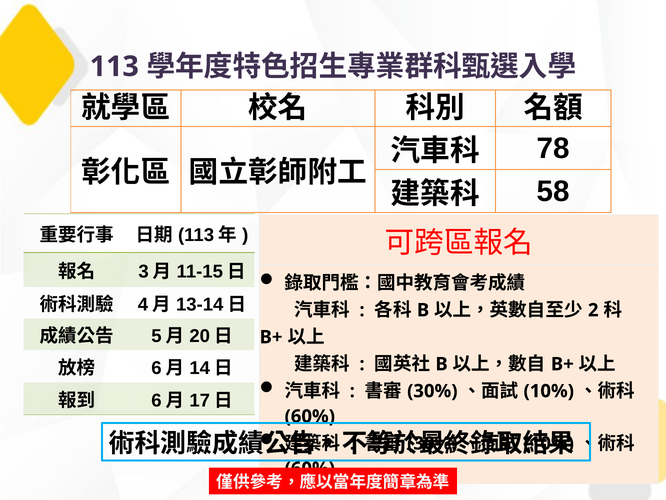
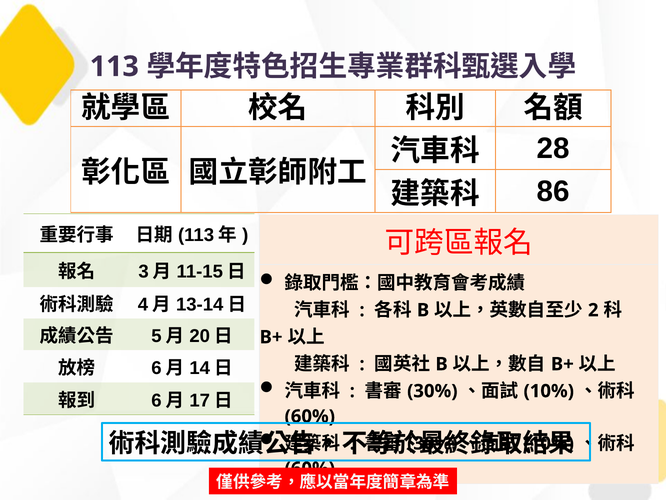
78: 78 -> 28
58: 58 -> 86
